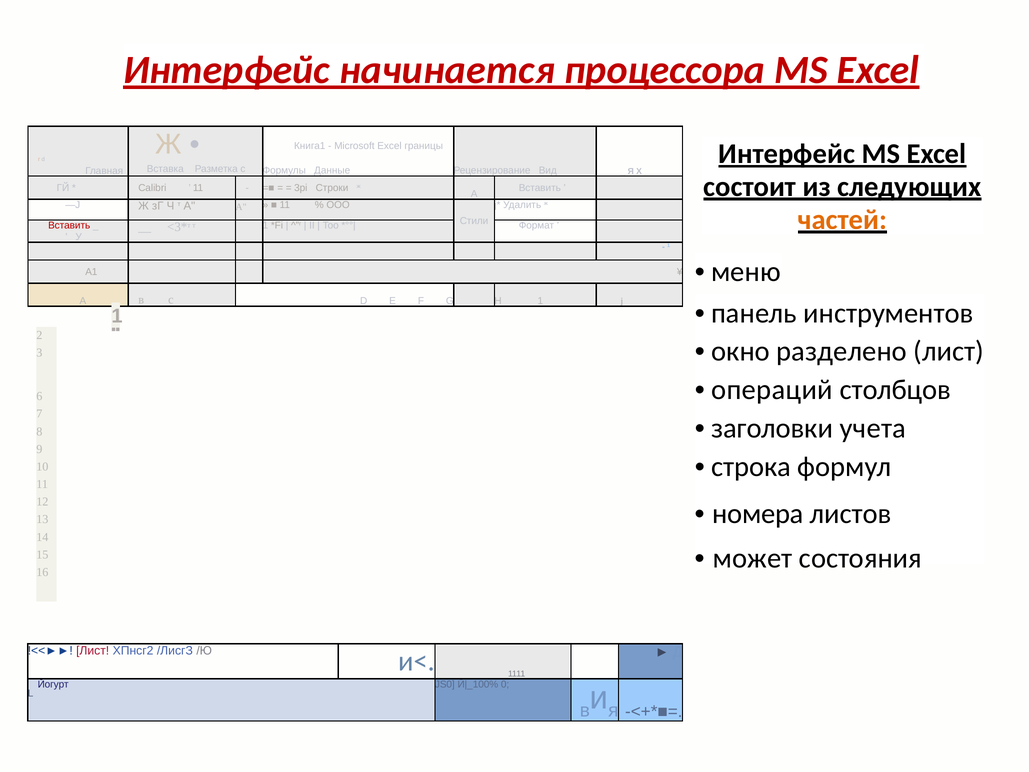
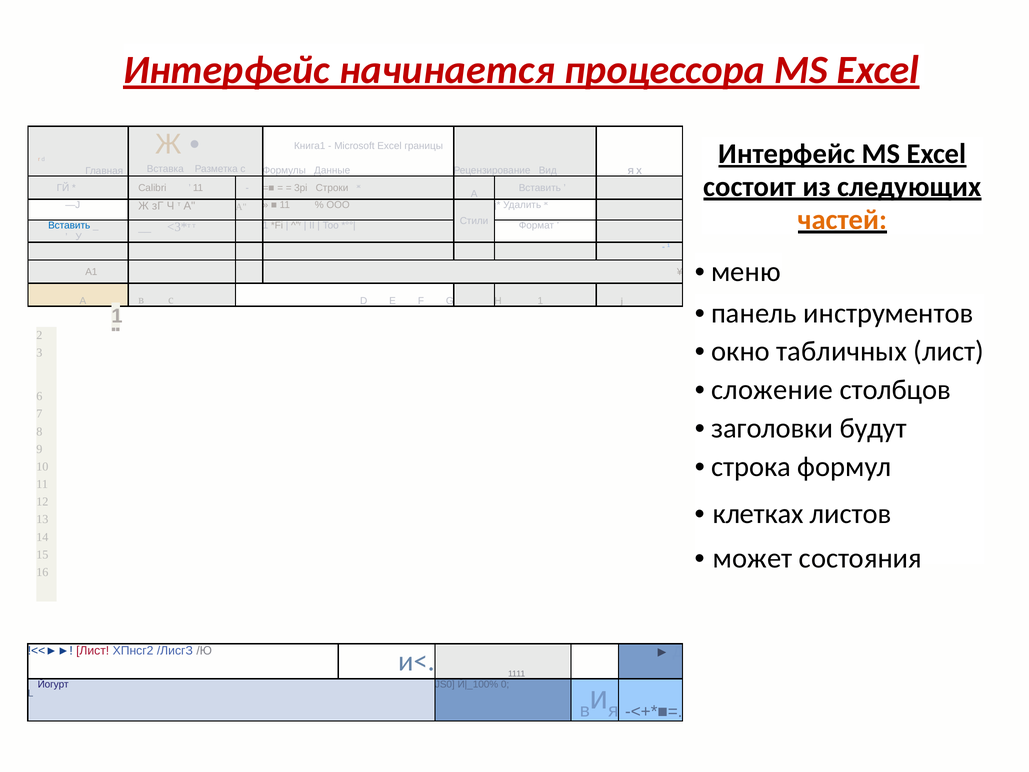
Вставить at (69, 226) colour: red -> blue
разделено: разделено -> табличных
операций: операций -> сложение
учета: учета -> будут
номера: номера -> клетках
